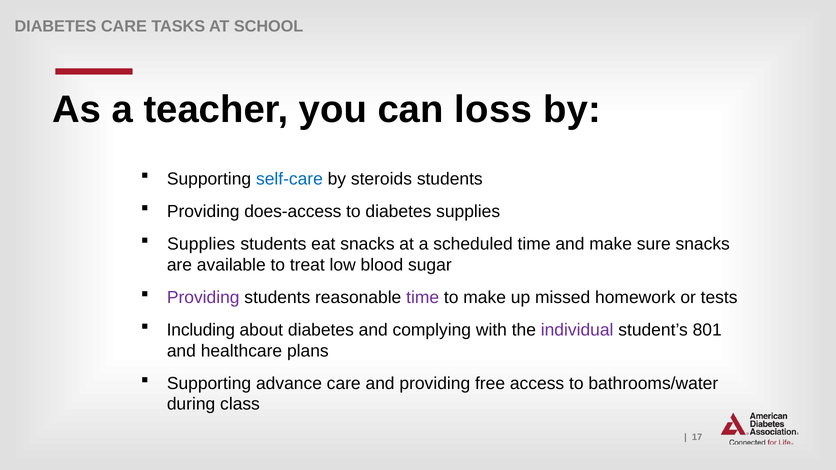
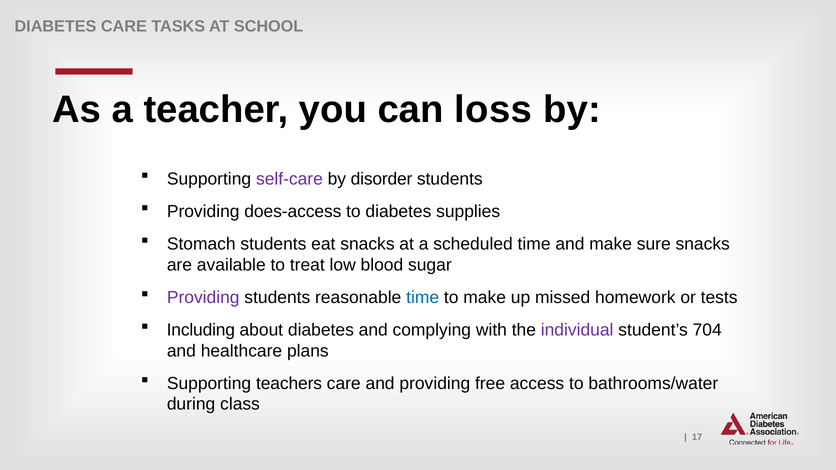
self-care colour: blue -> purple
steroids: steroids -> disorder
Supplies at (201, 244): Supplies -> Stomach
time at (423, 298) colour: purple -> blue
801: 801 -> 704
advance: advance -> teachers
